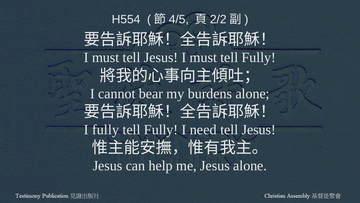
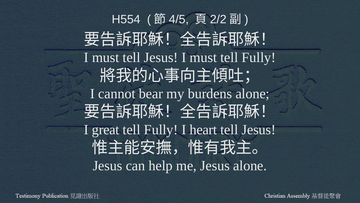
I fully: fully -> great
need: need -> heart
